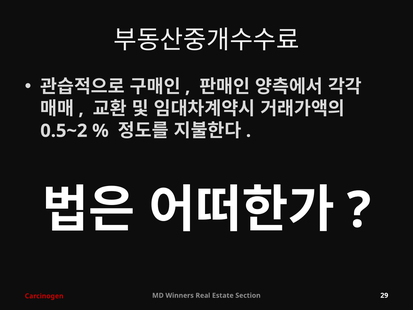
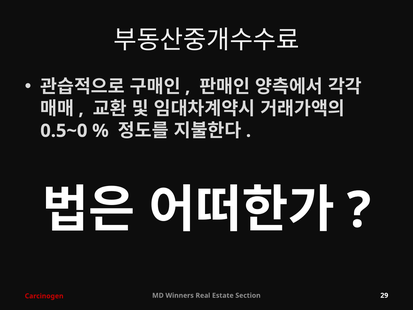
0.5~2: 0.5~2 -> 0.5~0
